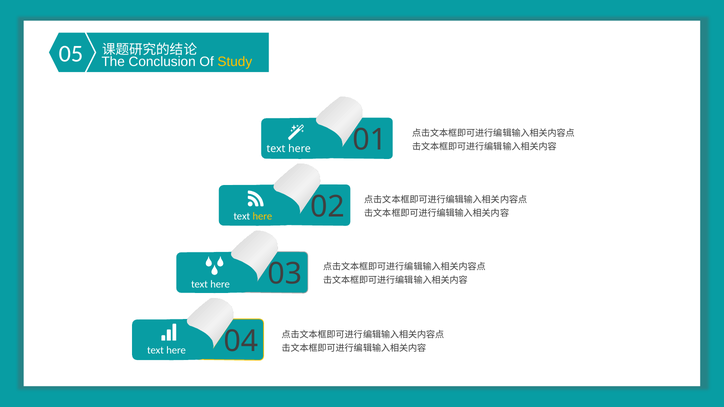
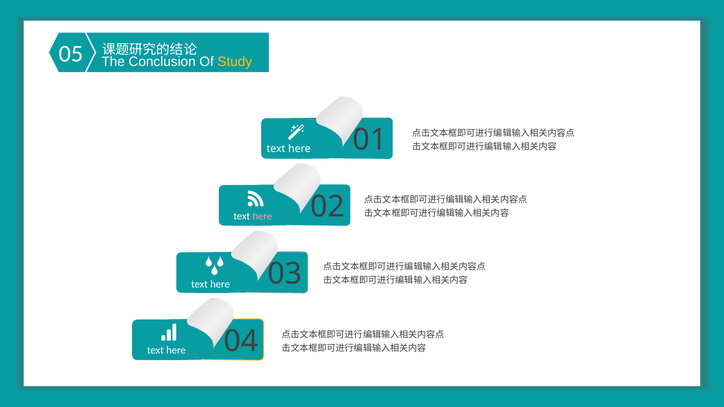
here at (262, 217) colour: yellow -> pink
